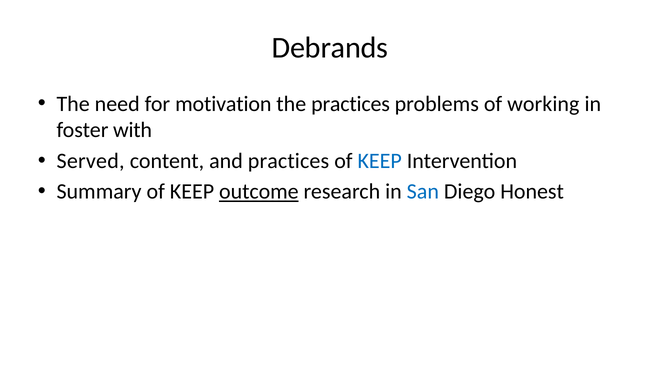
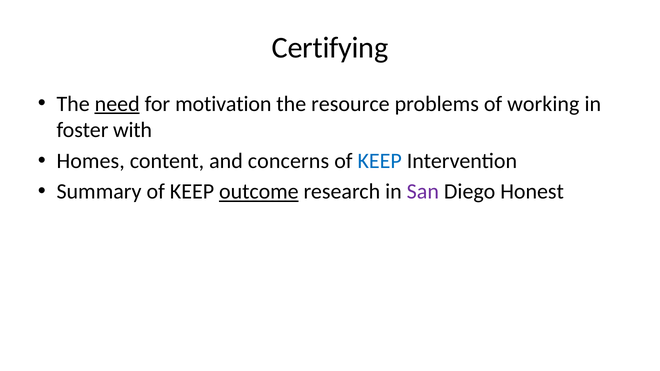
Debrands: Debrands -> Certifying
need underline: none -> present
the practices: practices -> resource
Served: Served -> Homes
and practices: practices -> concerns
San colour: blue -> purple
